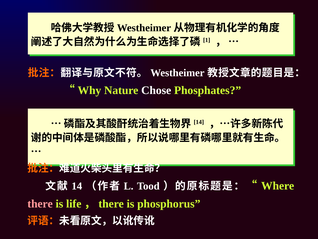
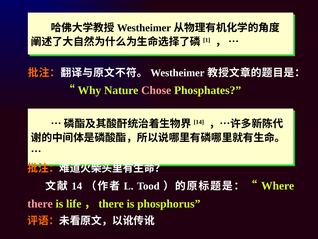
Chose colour: white -> pink
